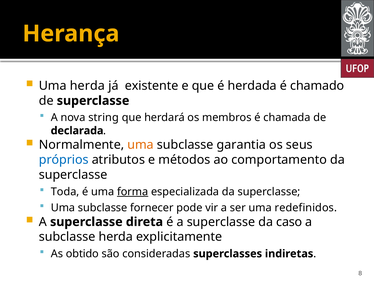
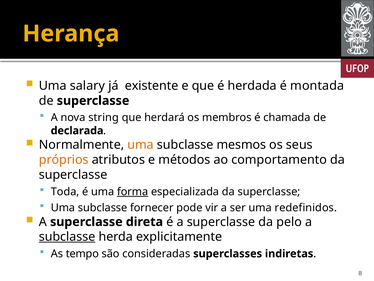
Uma herda: herda -> salary
chamado: chamado -> montada
garantia: garantia -> mesmos
próprios colour: blue -> orange
caso: caso -> pelo
subclasse at (67, 236) underline: none -> present
obtido: obtido -> tempo
